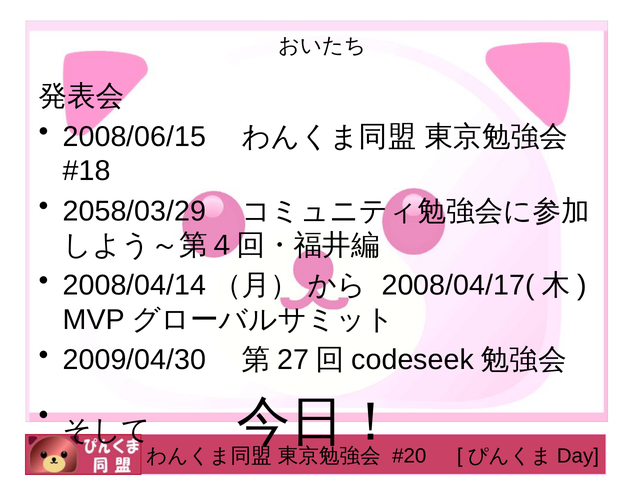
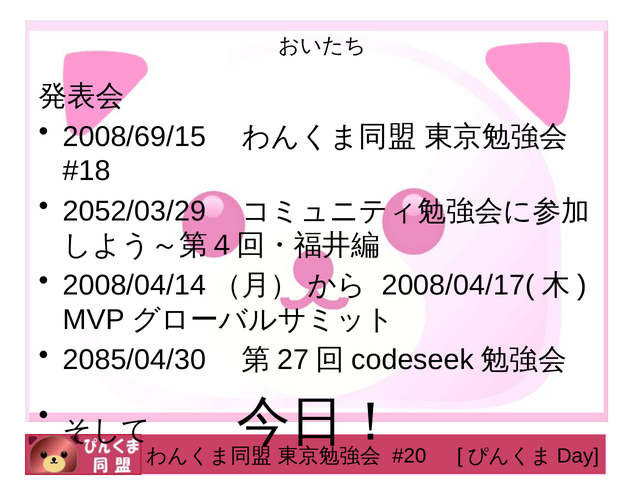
2008/06/15: 2008/06/15 -> 2008/69/15
2058/03/29: 2058/03/29 -> 2052/03/29
2009/04/30: 2009/04/30 -> 2085/04/30
